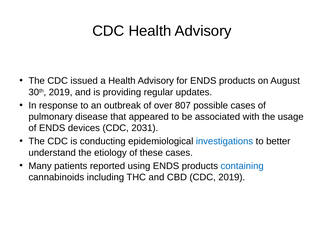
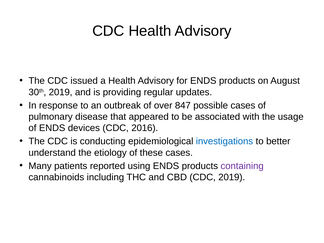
807: 807 -> 847
2031: 2031 -> 2016
containing colour: blue -> purple
